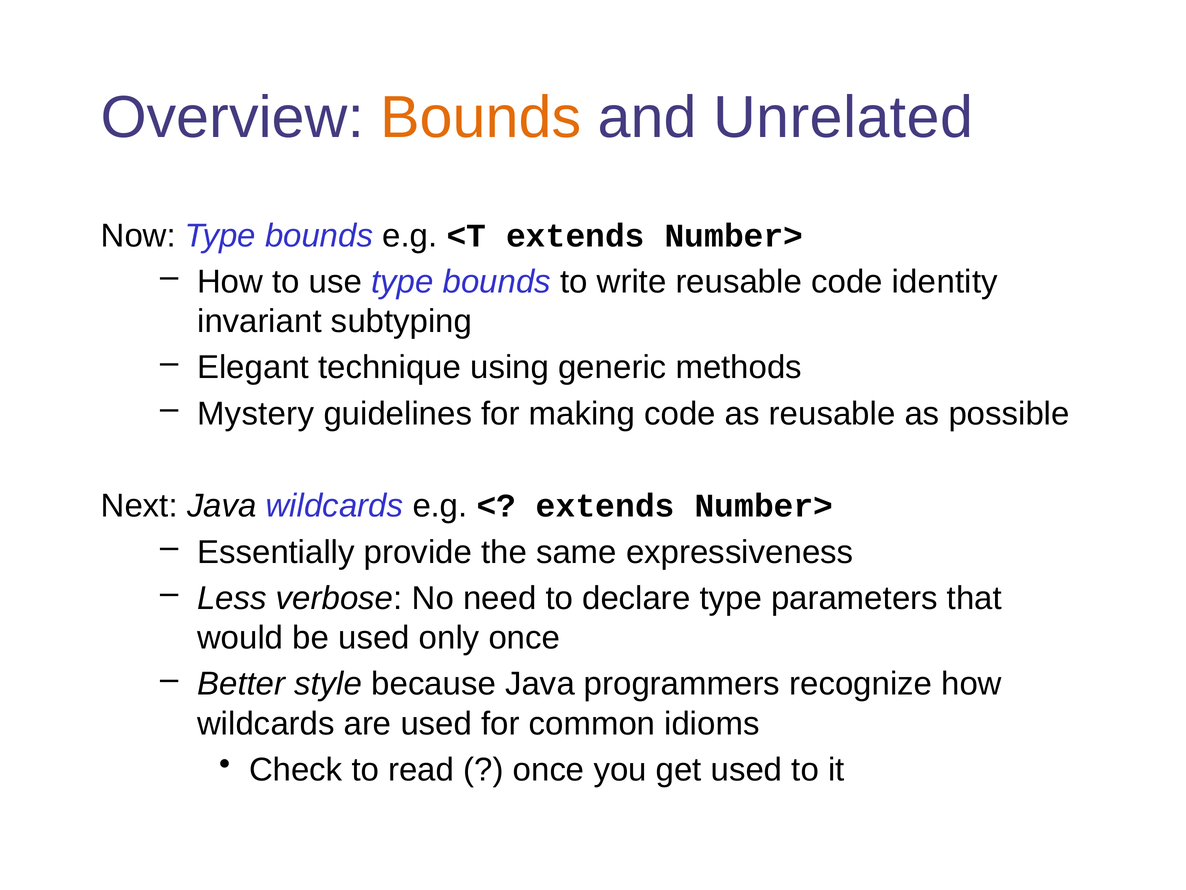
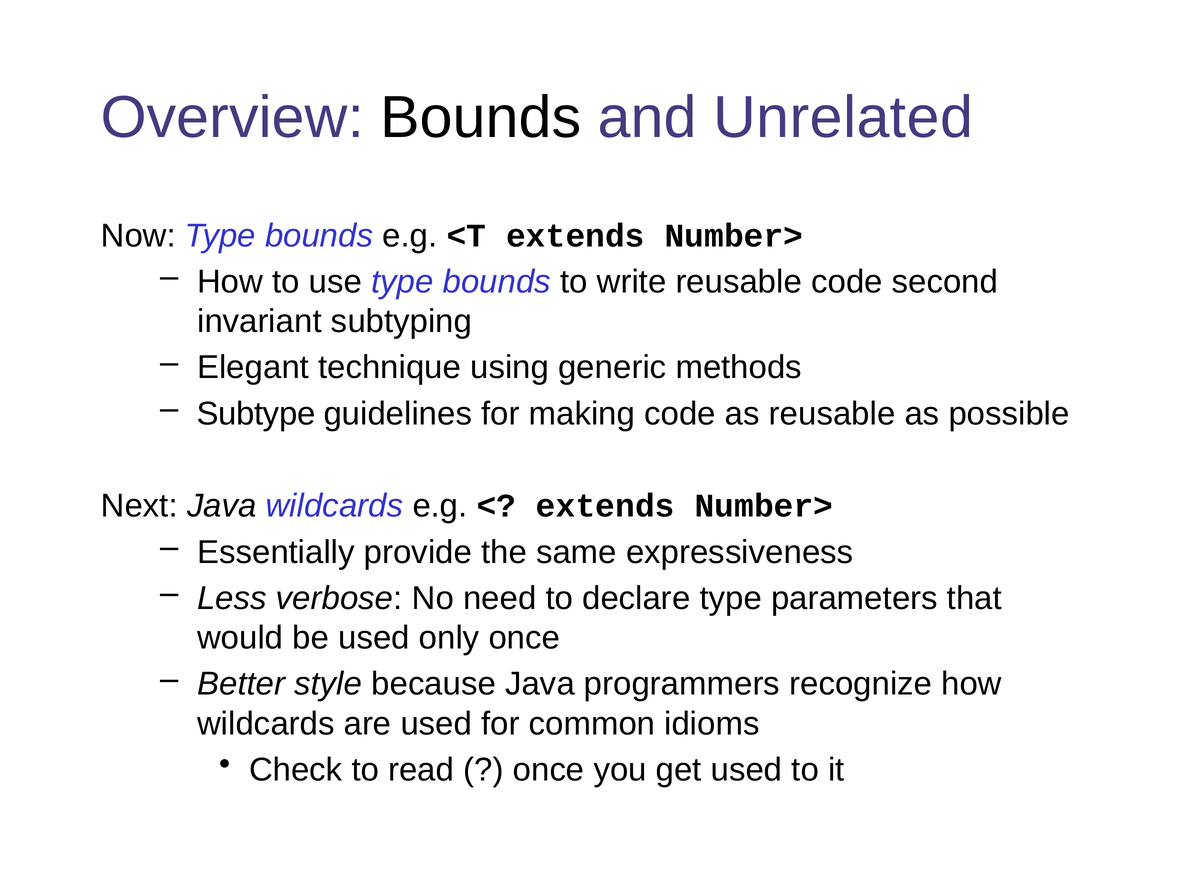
Bounds at (481, 118) colour: orange -> black
identity: identity -> second
Mystery: Mystery -> Subtype
